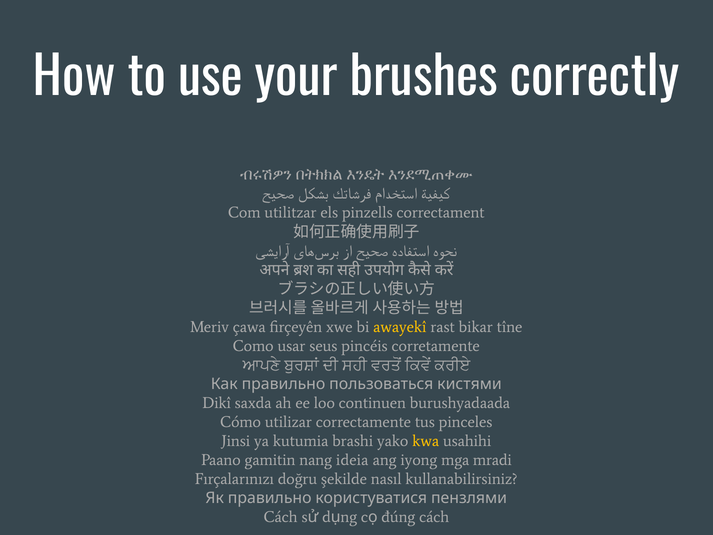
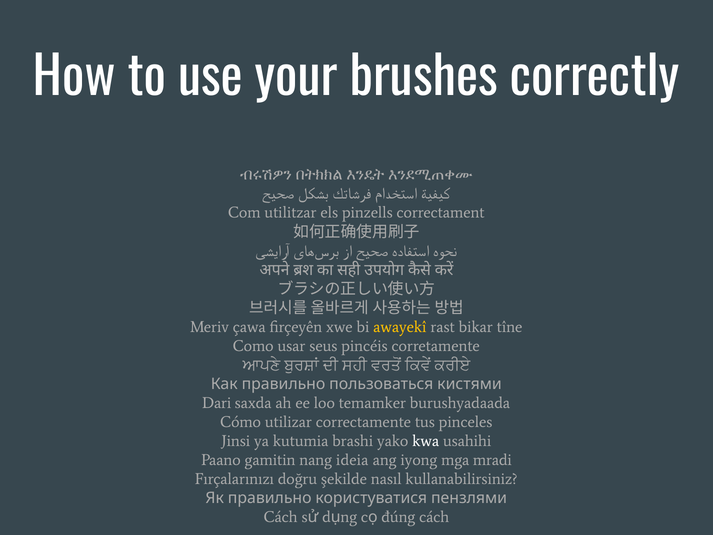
Dikî: Dikî -> Dari
continuen: continuen -> temamker
kwa colour: yellow -> white
